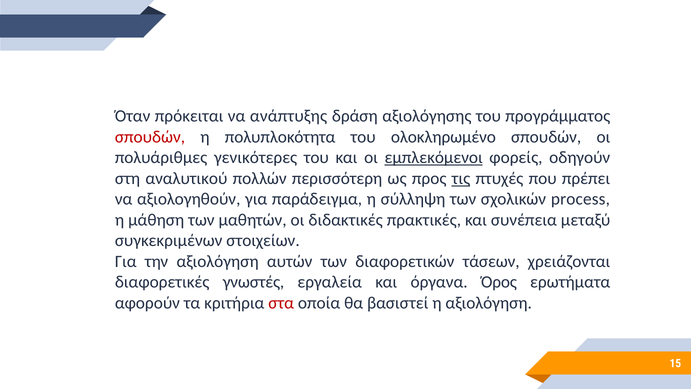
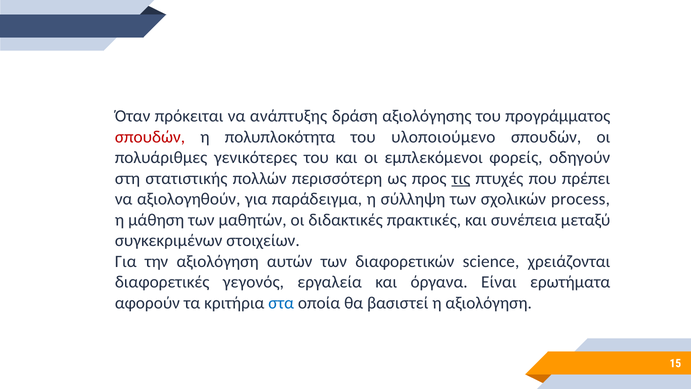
ολοκληρωμένο: ολοκληρωμένο -> υλοποιούμενο
εμπλεκόμενοι underline: present -> none
αναλυτικού: αναλυτικού -> στατιστικής
τάσεων: τάσεων -> science
γνωστές: γνωστές -> γεγονός
Όρος: Όρος -> Είναι
στα colour: red -> blue
